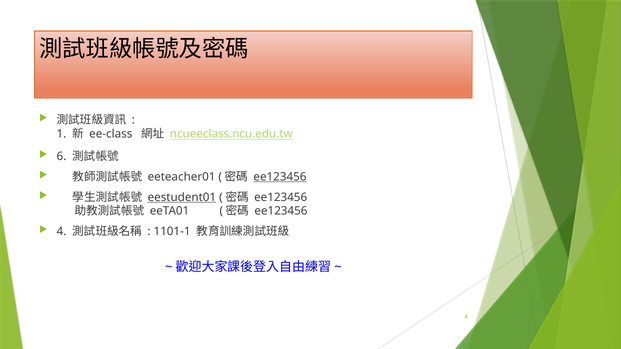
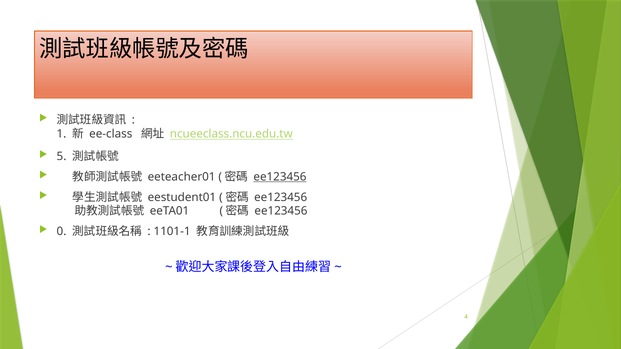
6: 6 -> 5
eestudent01 underline: present -> none
4 at (61, 232): 4 -> 0
